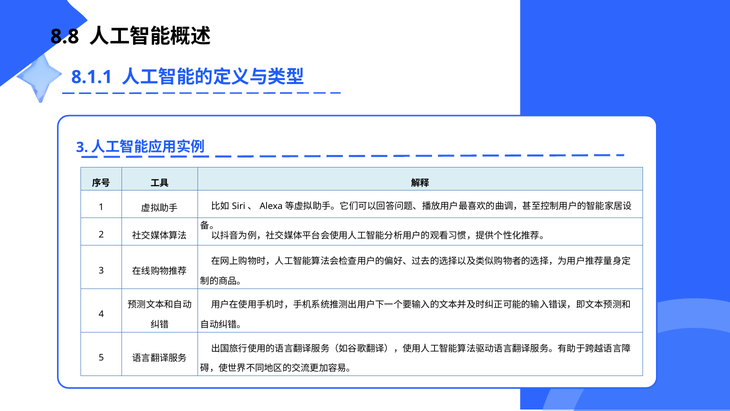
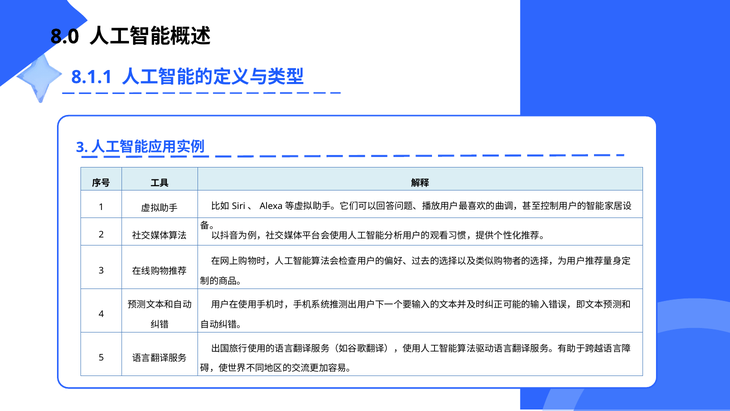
8.8: 8.8 -> 8.0
